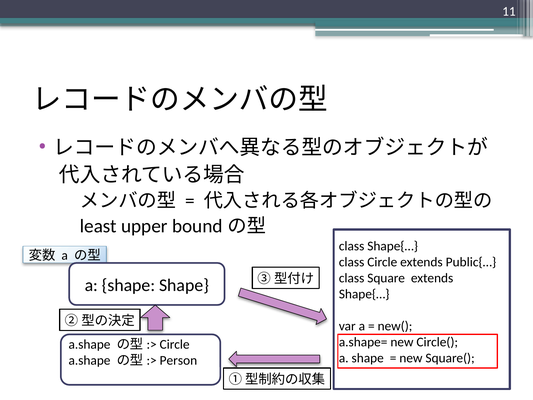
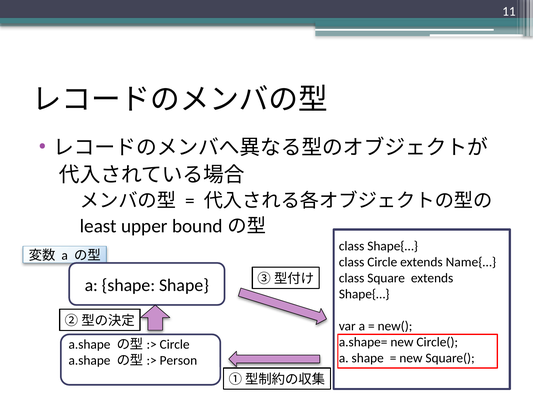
Public{…: Public{… -> Name{…
